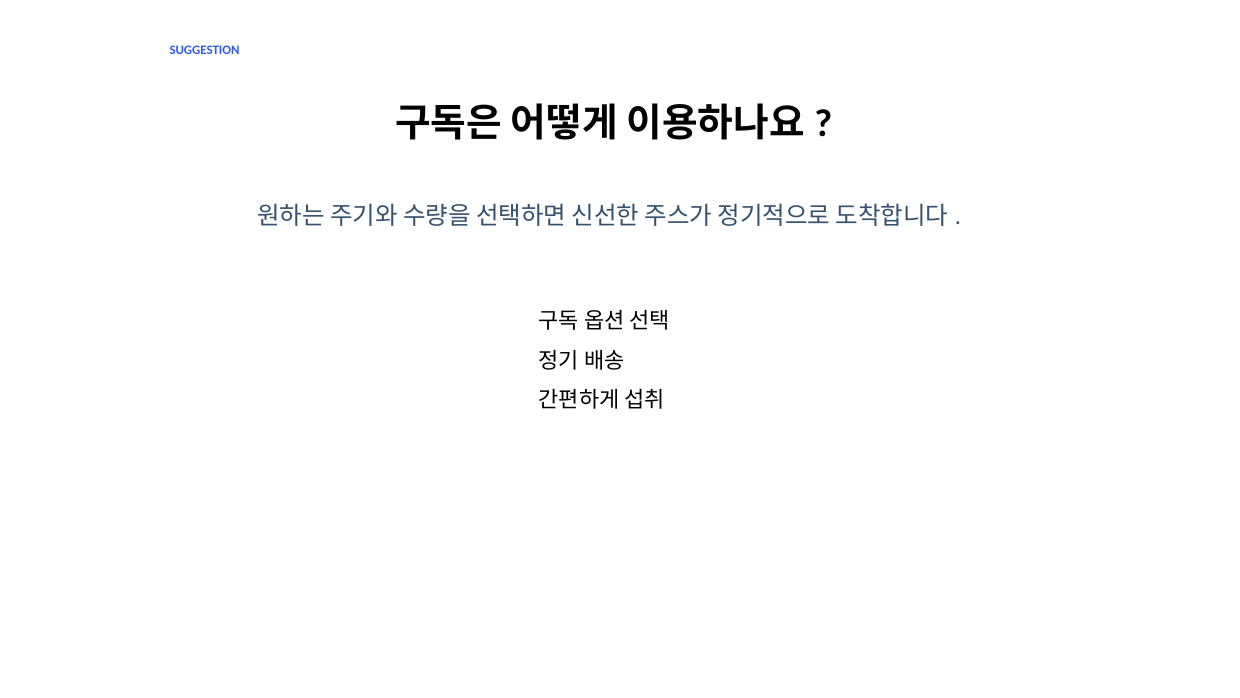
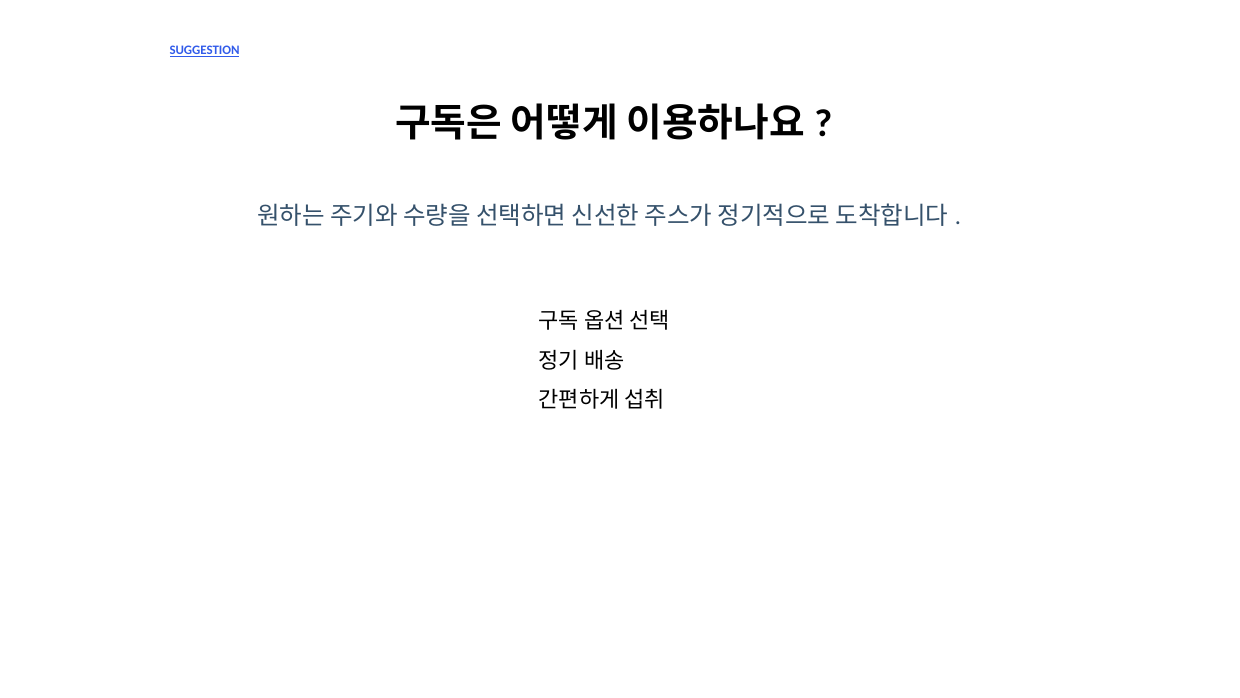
SUGGESTION underline: none -> present
